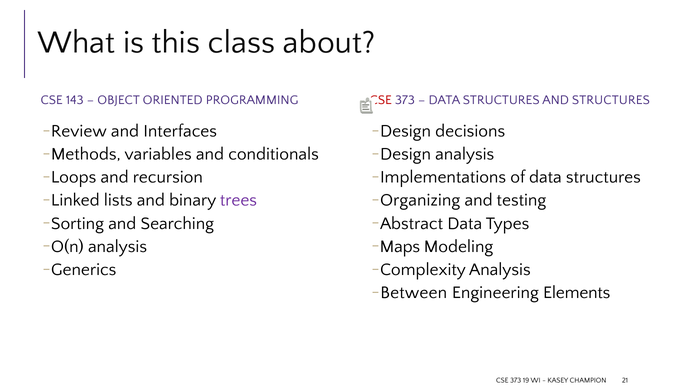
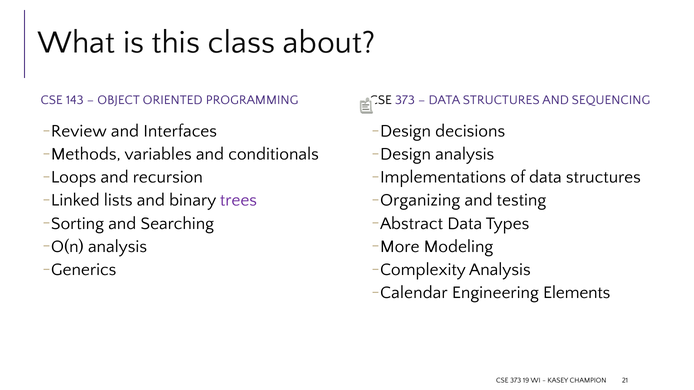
CSE at (381, 100) colour: red -> black
AND STRUCTURES: STRUCTURES -> SEQUENCING
Maps: Maps -> More
Between: Between -> Calendar
